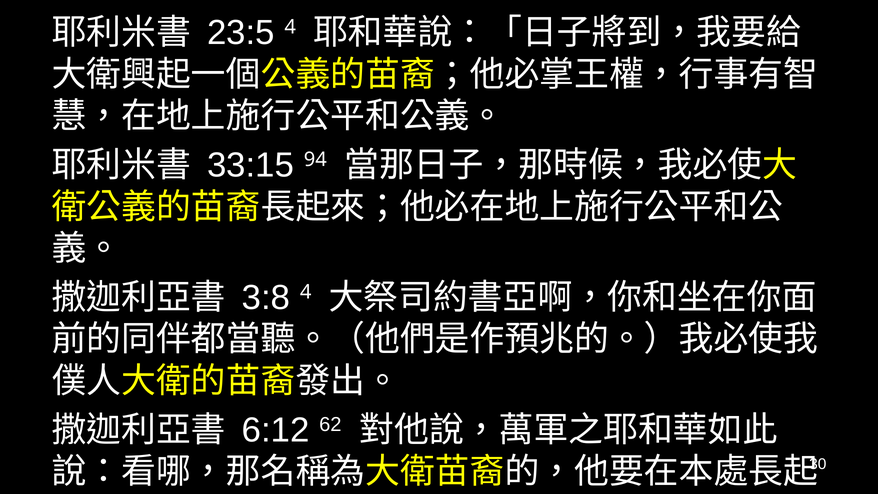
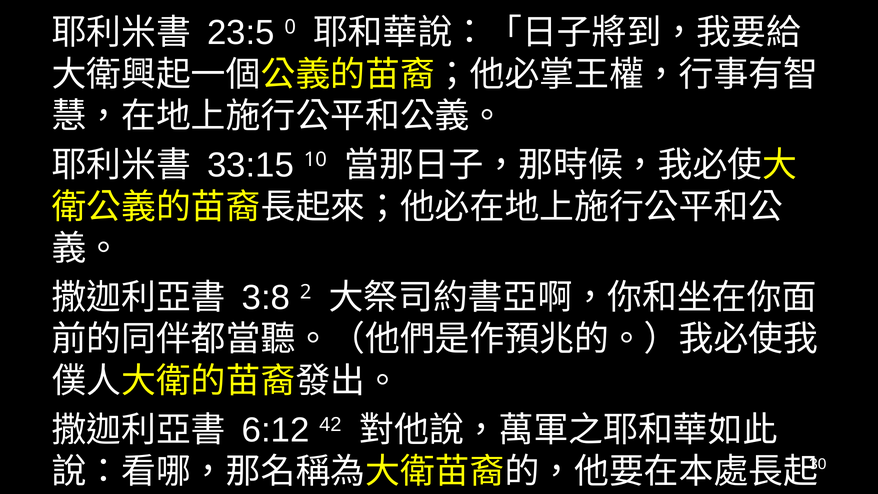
23:5 4: 4 -> 0
94: 94 -> 10
3:8 4: 4 -> 2
62: 62 -> 42
